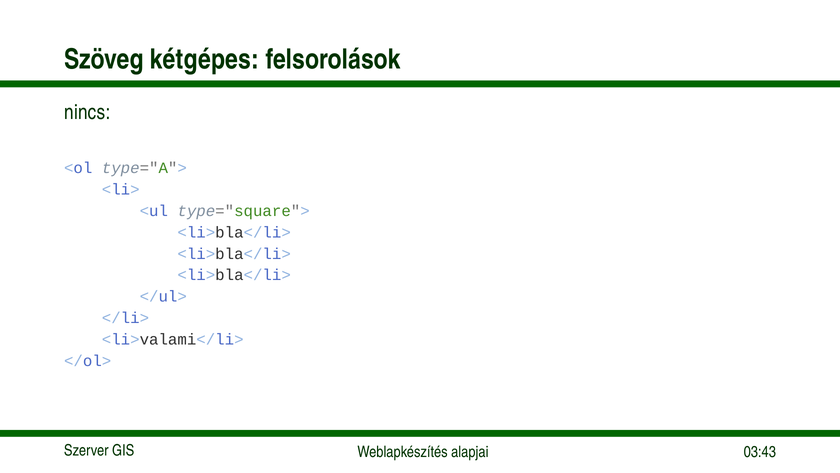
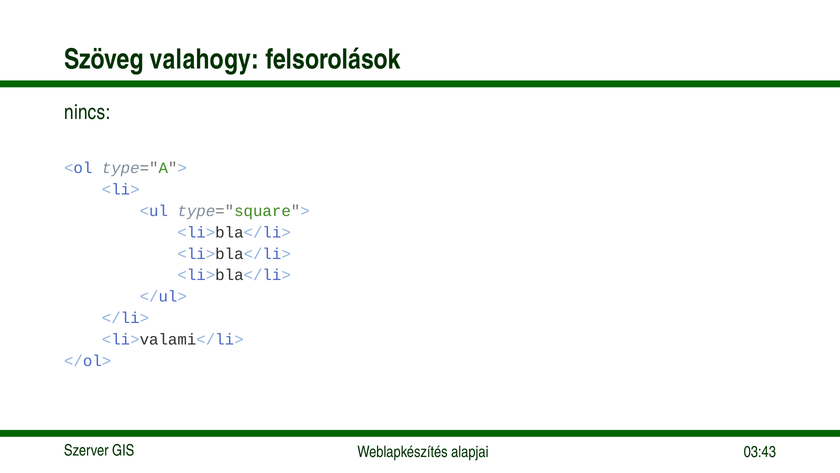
kétgépes: kétgépes -> valahogy
